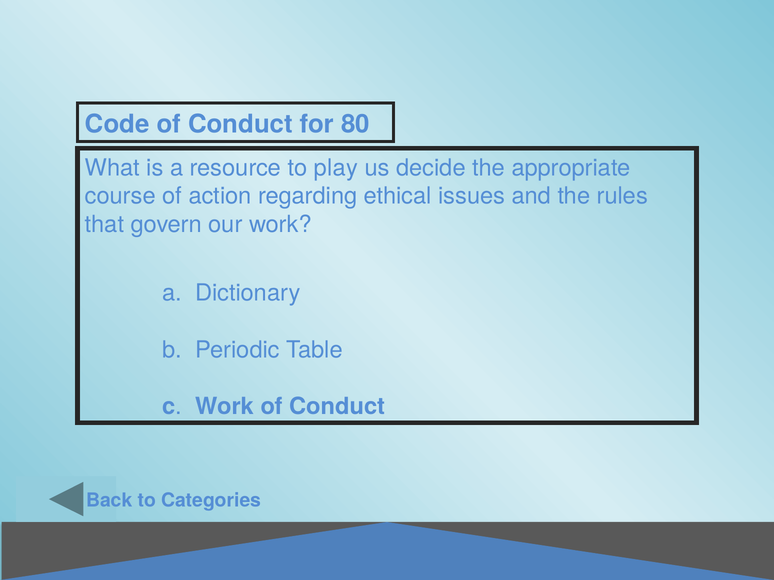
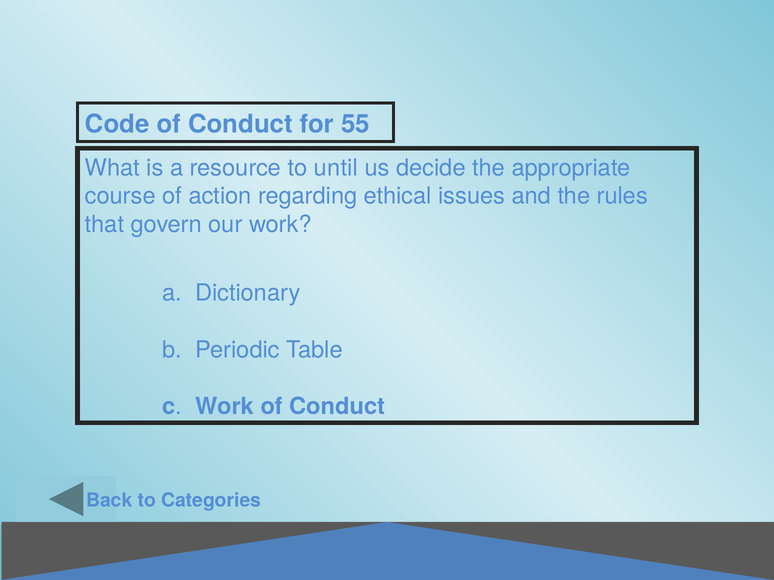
80: 80 -> 55
play: play -> until
